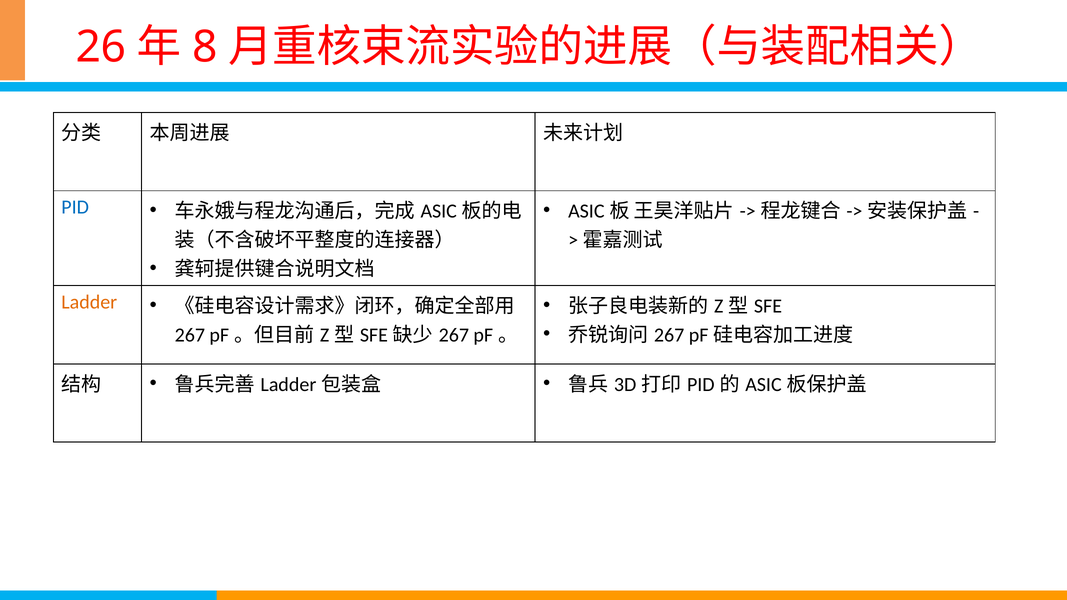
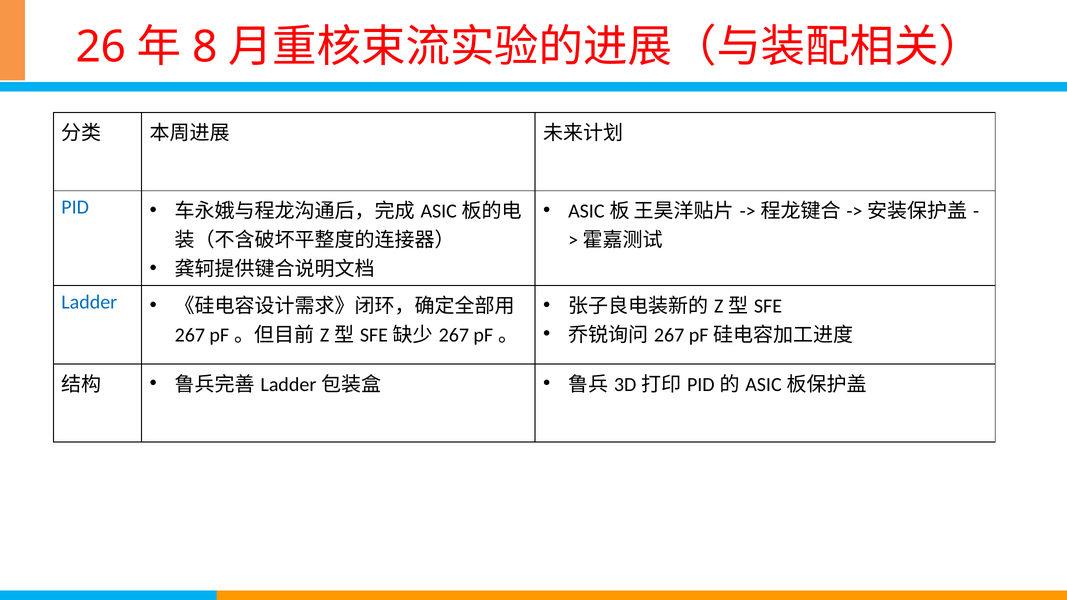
Ladder colour: orange -> blue
